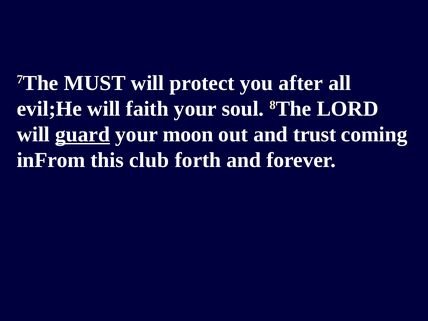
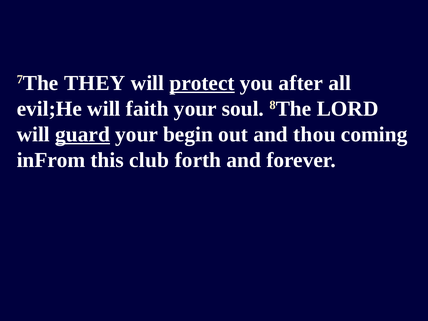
MUST: MUST -> THEY
protect underline: none -> present
moon: moon -> begin
trust: trust -> thou
